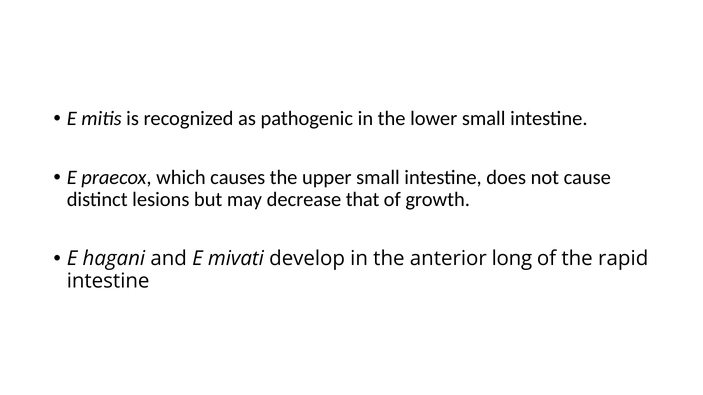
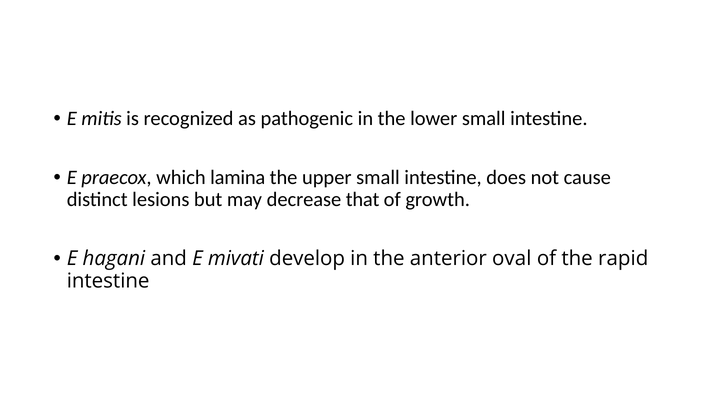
causes: causes -> lamina
long: long -> oval
